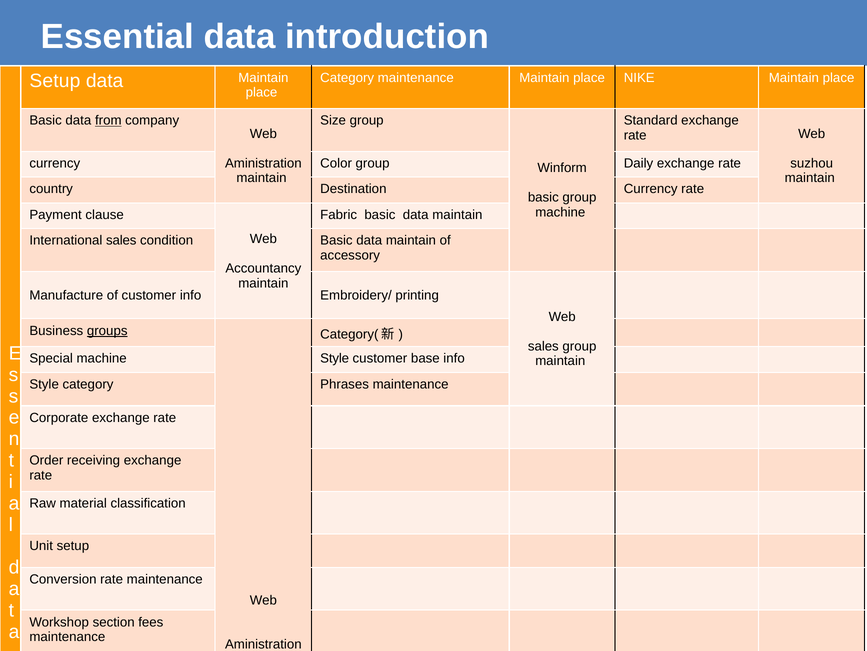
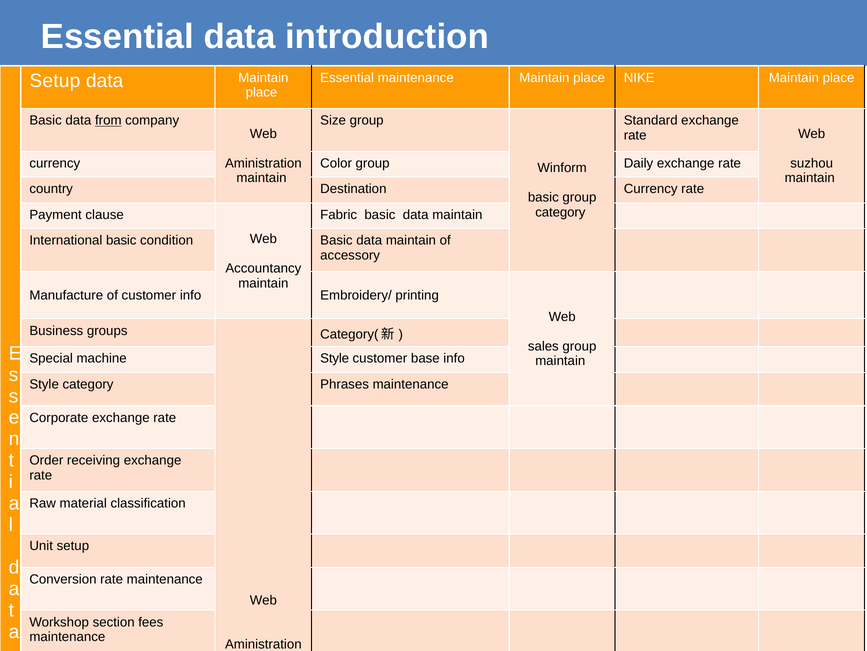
Category at (347, 78): Category -> Essential
machine at (560, 212): machine -> category
International sales: sales -> basic
groups underline: present -> none
